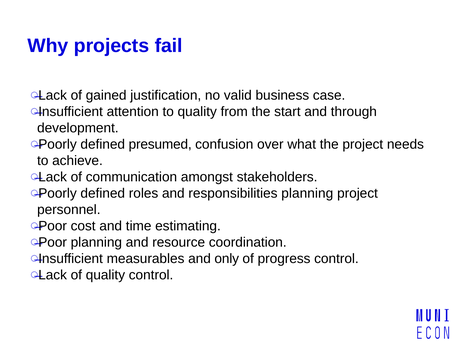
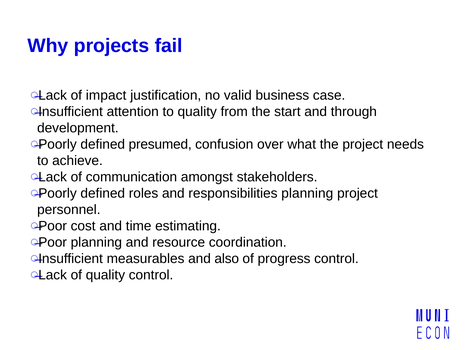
gained: gained -> impact
only: only -> also
